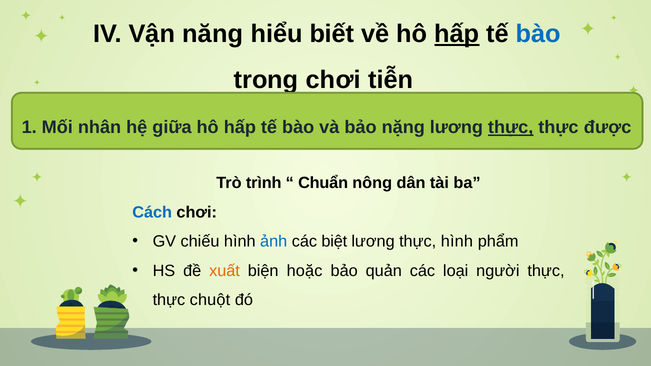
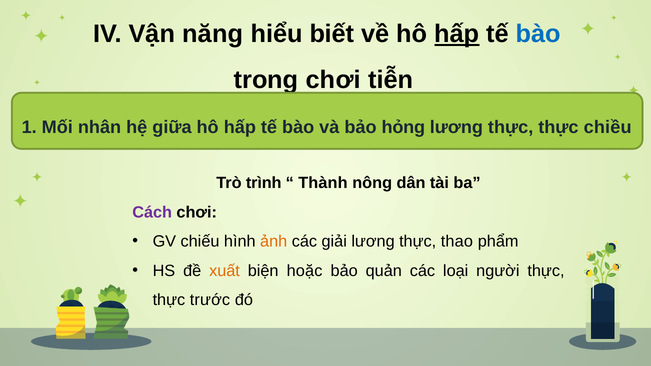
nặng: nặng -> hỏng
thực at (511, 128) underline: present -> none
được: được -> chiều
Chuẩn: Chuẩn -> Thành
Cách colour: blue -> purple
ảnh colour: blue -> orange
biệt: biệt -> giải
thực hình: hình -> thao
chuột: chuột -> trước
